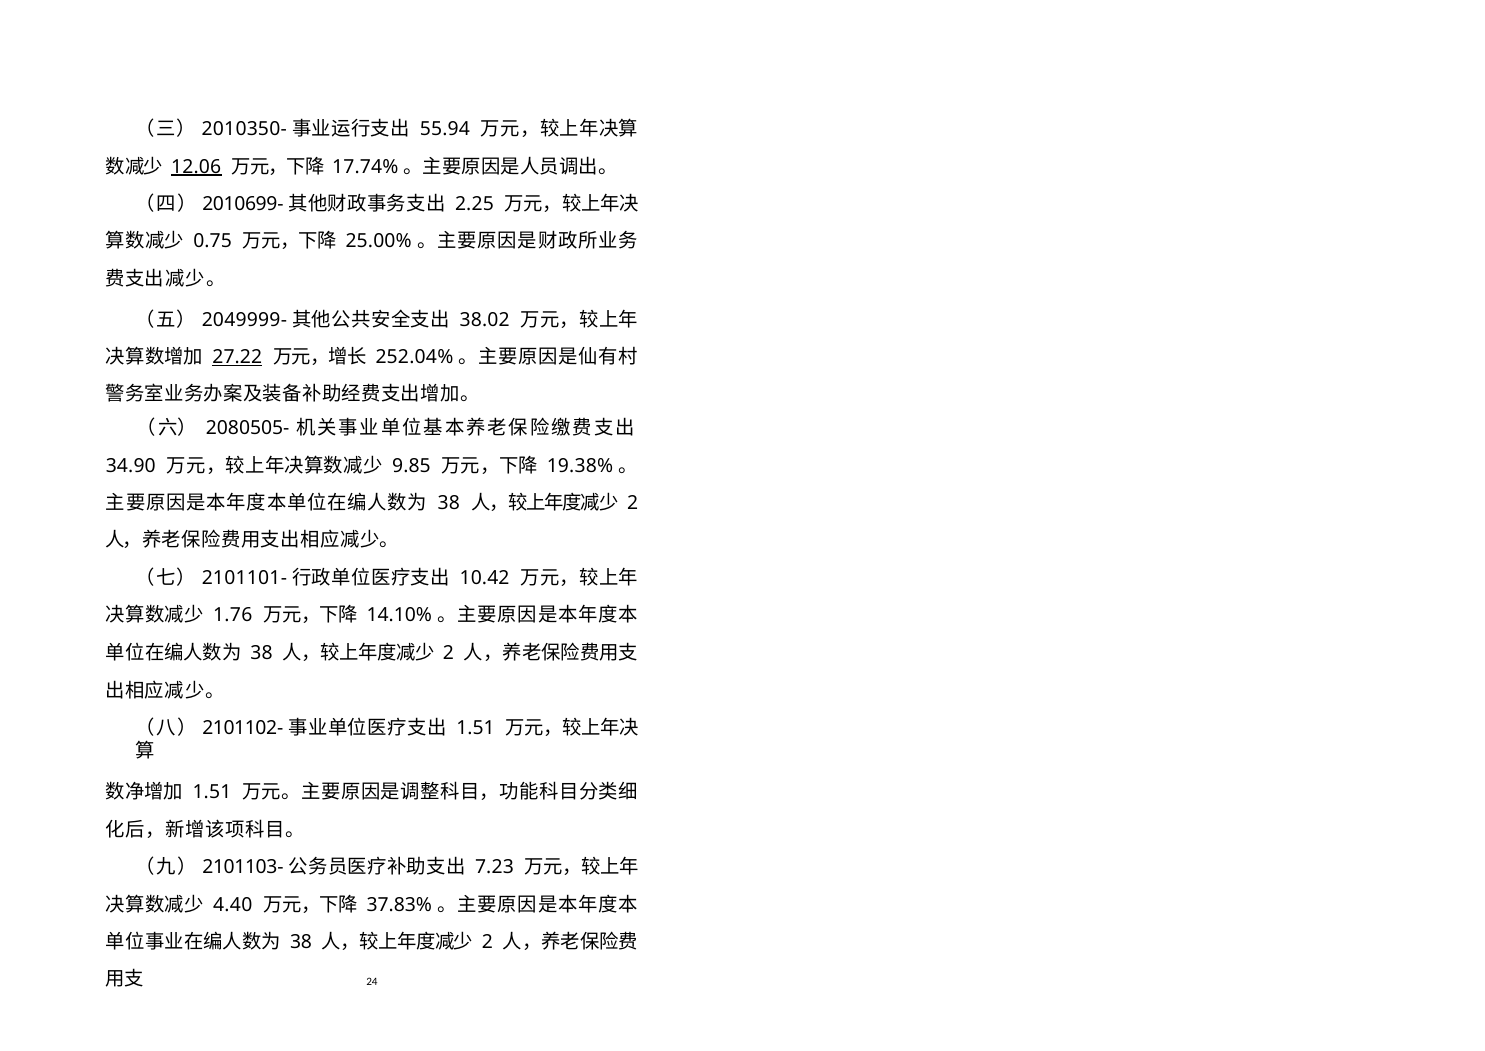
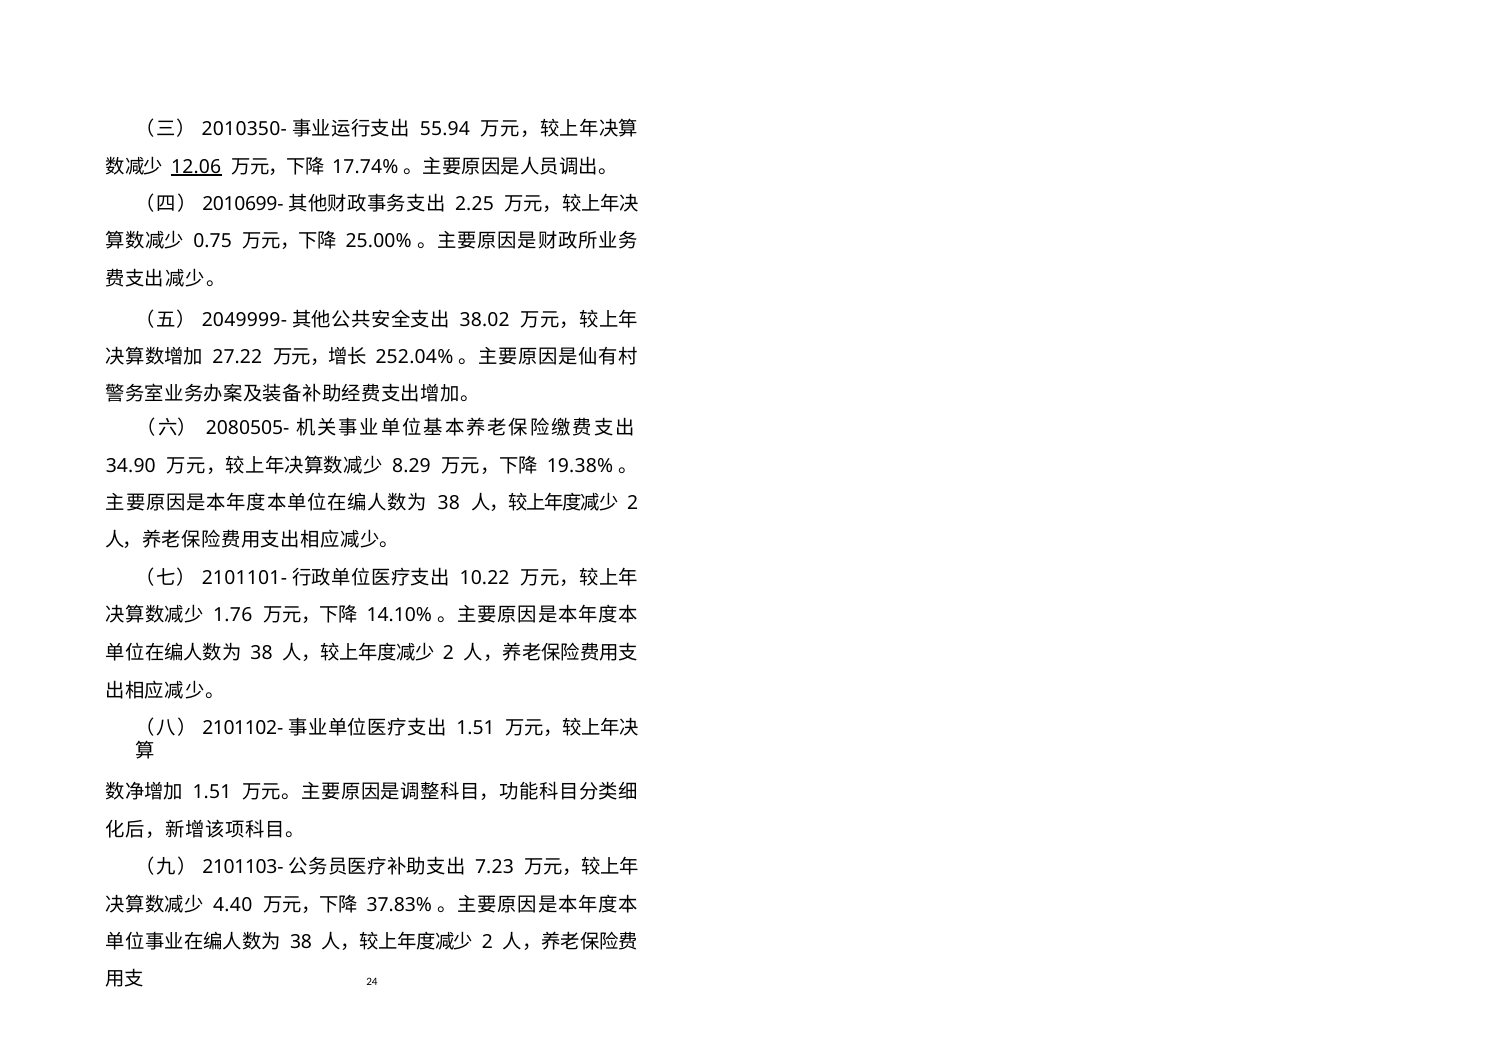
27.22 underline: present -> none
9.85: 9.85 -> 8.29
10.42: 10.42 -> 10.22
